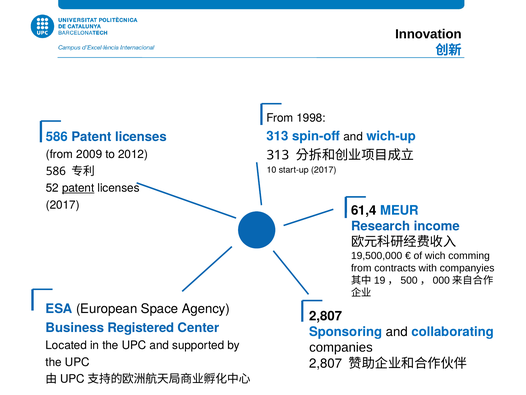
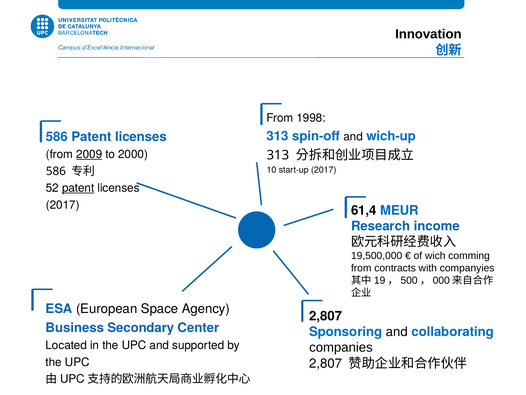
2009 underline: none -> present
2012: 2012 -> 2000
Registered: Registered -> Secondary
